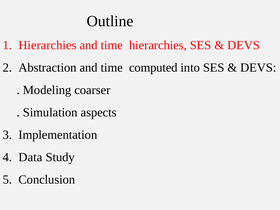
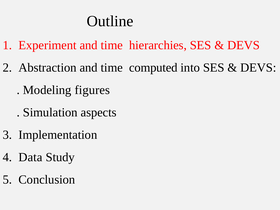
Hierarchies at (47, 45): Hierarchies -> Experiment
coarser: coarser -> figures
